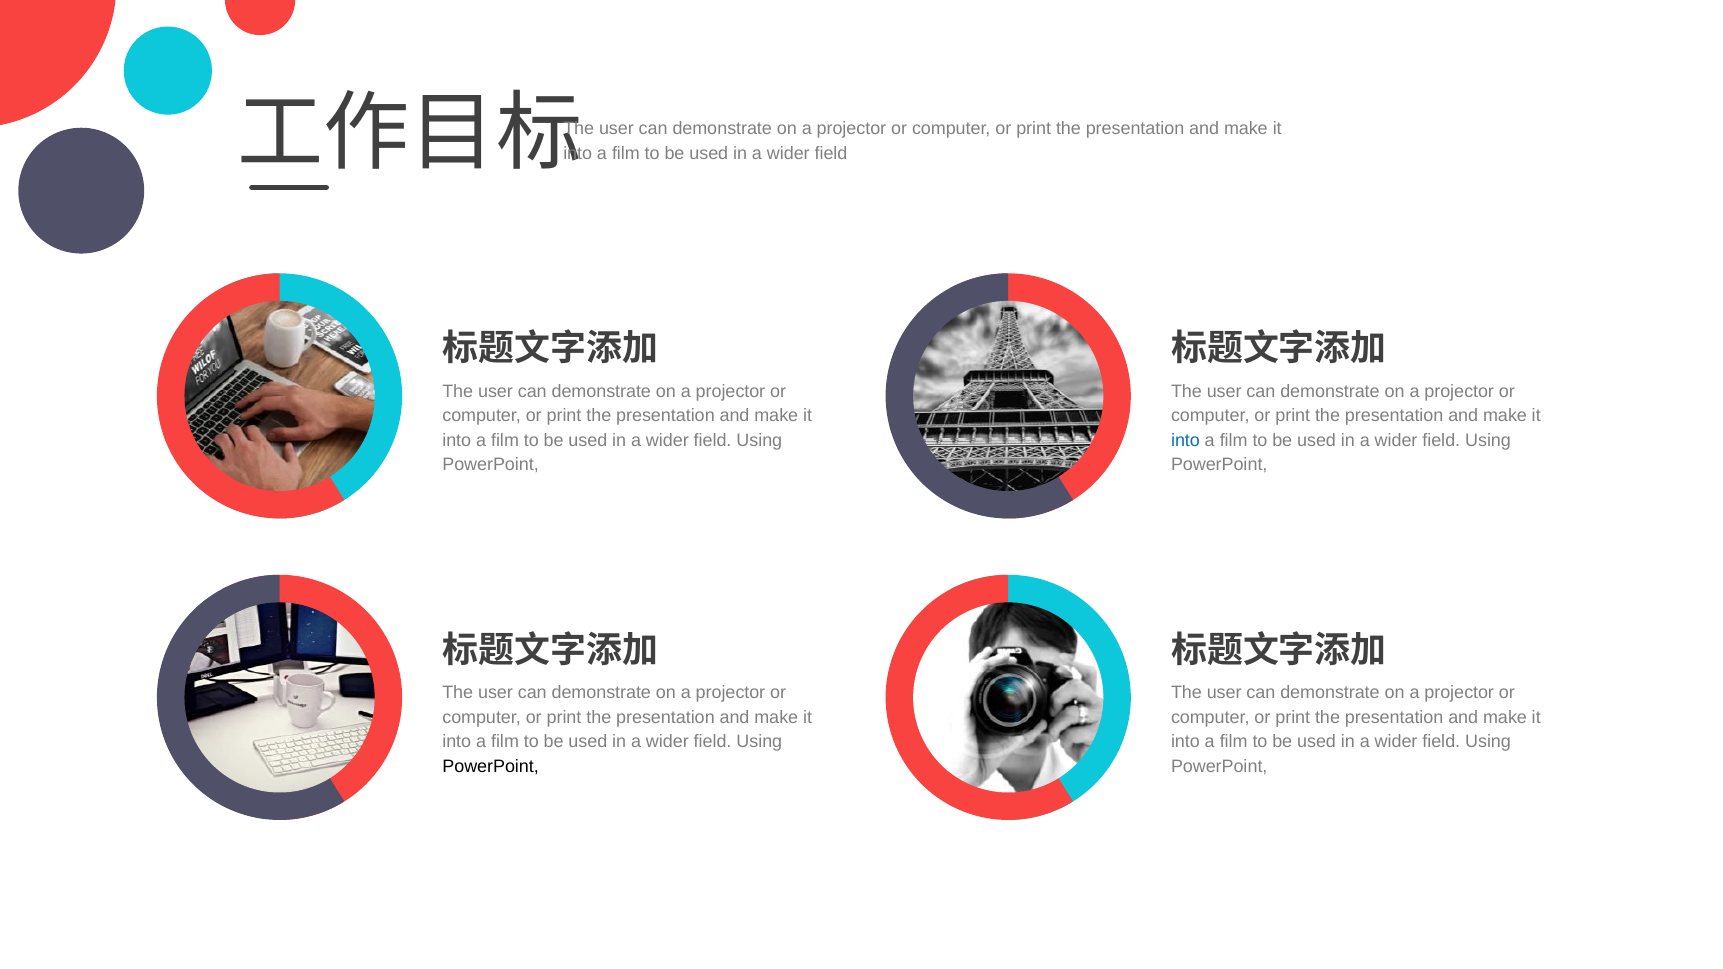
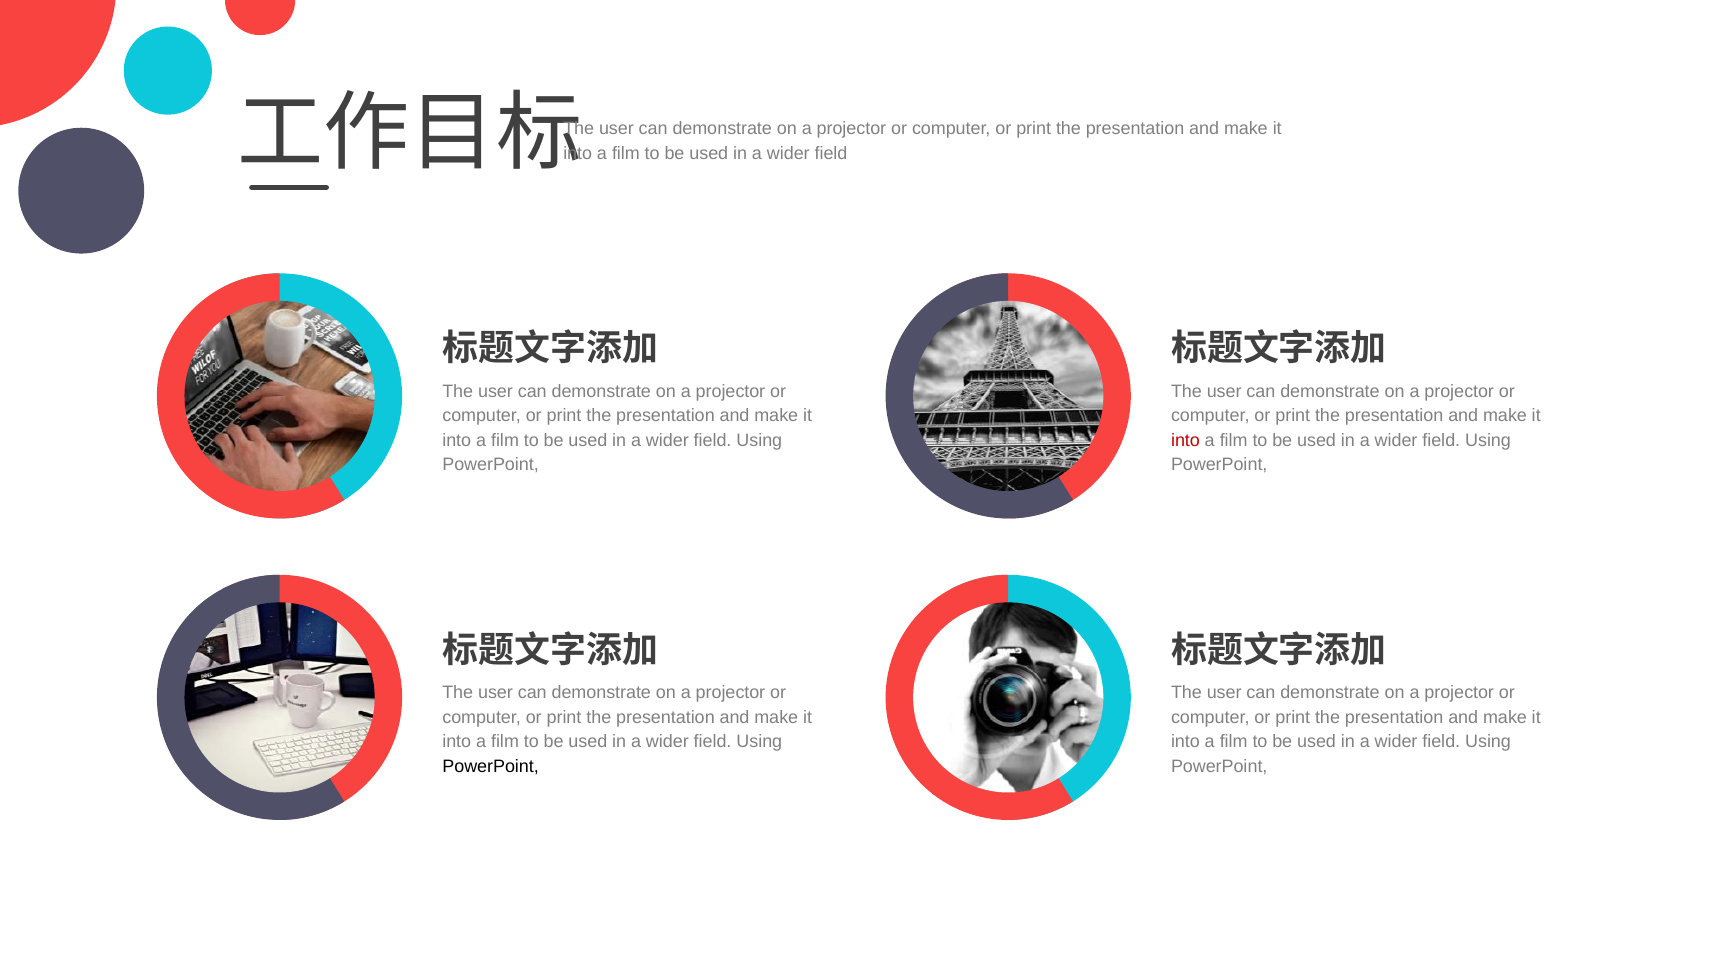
into at (1185, 441) colour: blue -> red
